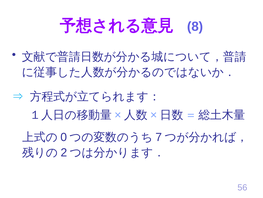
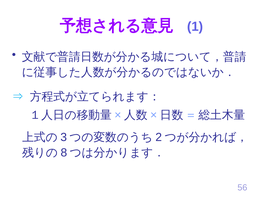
8: 8 -> 1
0: 0 -> 3
7: 7 -> 2
2: 2 -> 8
